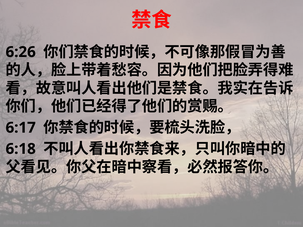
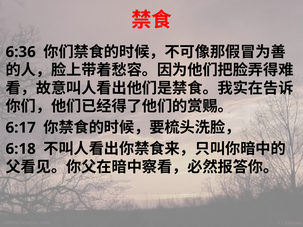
6:26: 6:26 -> 6:36
